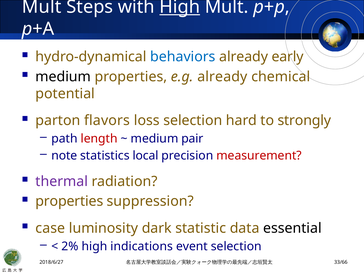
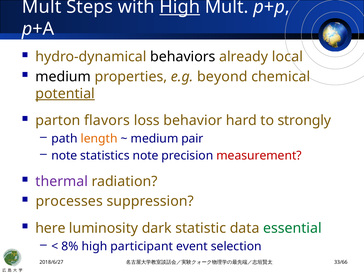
behaviors colour: blue -> black
early: early -> local
e.g already: already -> beyond
potential underline: none -> present
loss selection: selection -> behavior
length colour: red -> orange
statistics local: local -> note
properties at (69, 201): properties -> processes
case: case -> here
essential colour: black -> green
2%: 2% -> 8%
indications: indications -> participant
